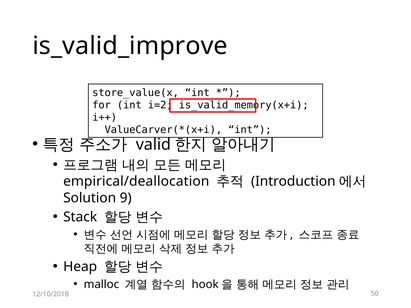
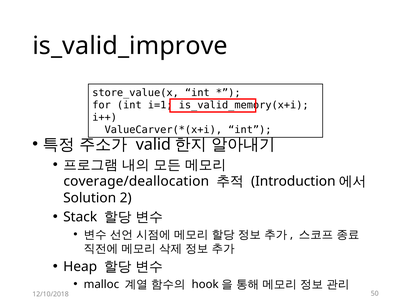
i=2: i=2 -> i=1
empirical/deallocation: empirical/deallocation -> coverage/deallocation
9: 9 -> 2
